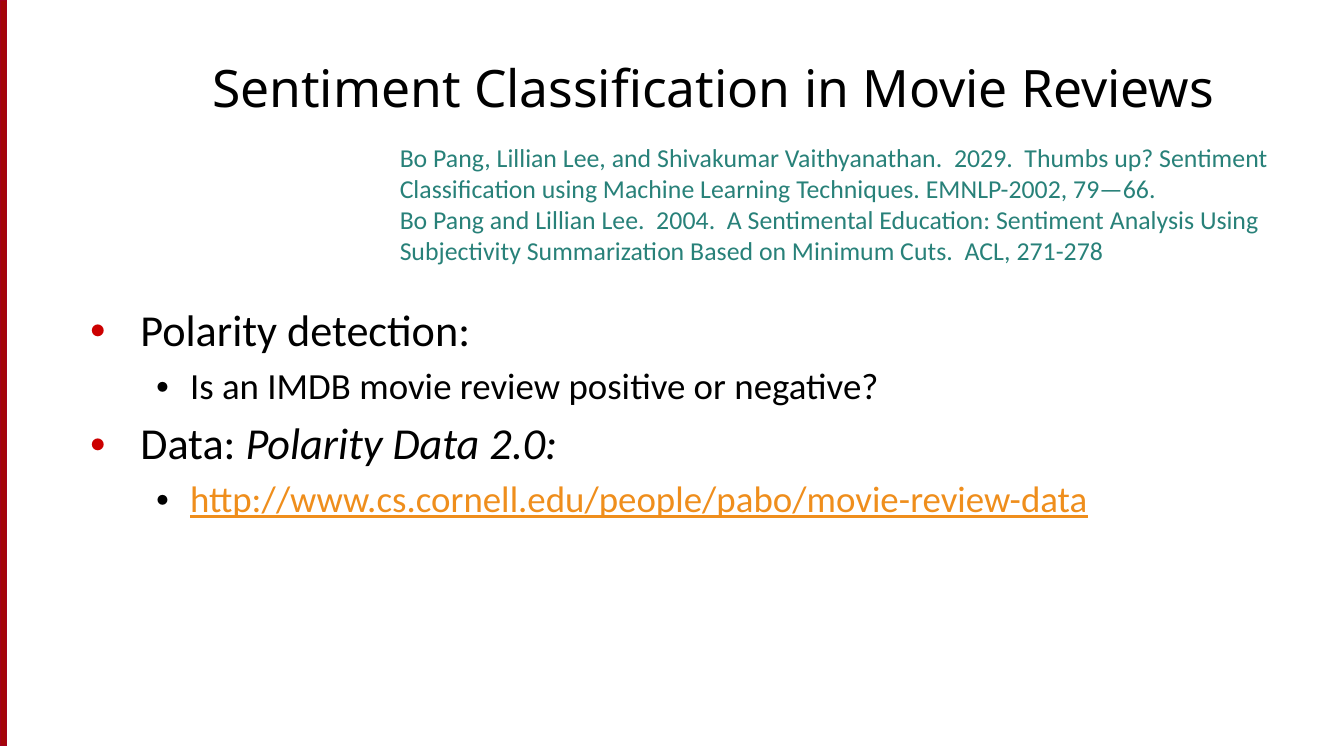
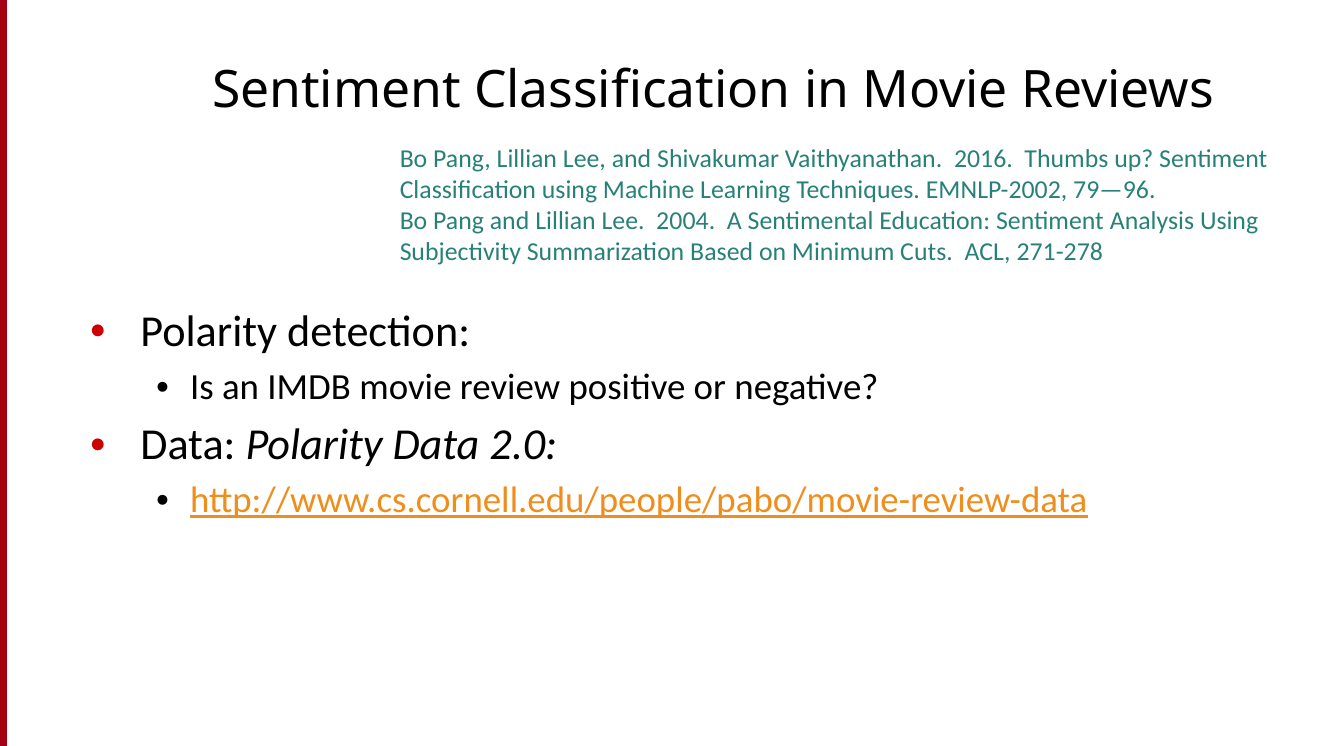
2029: 2029 -> 2016
79—66: 79—66 -> 79—96
